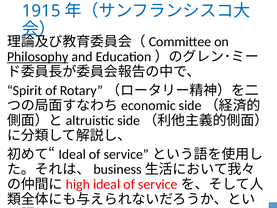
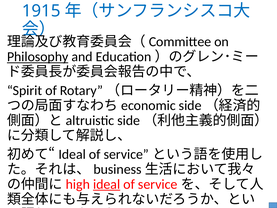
ideal underline: none -> present
